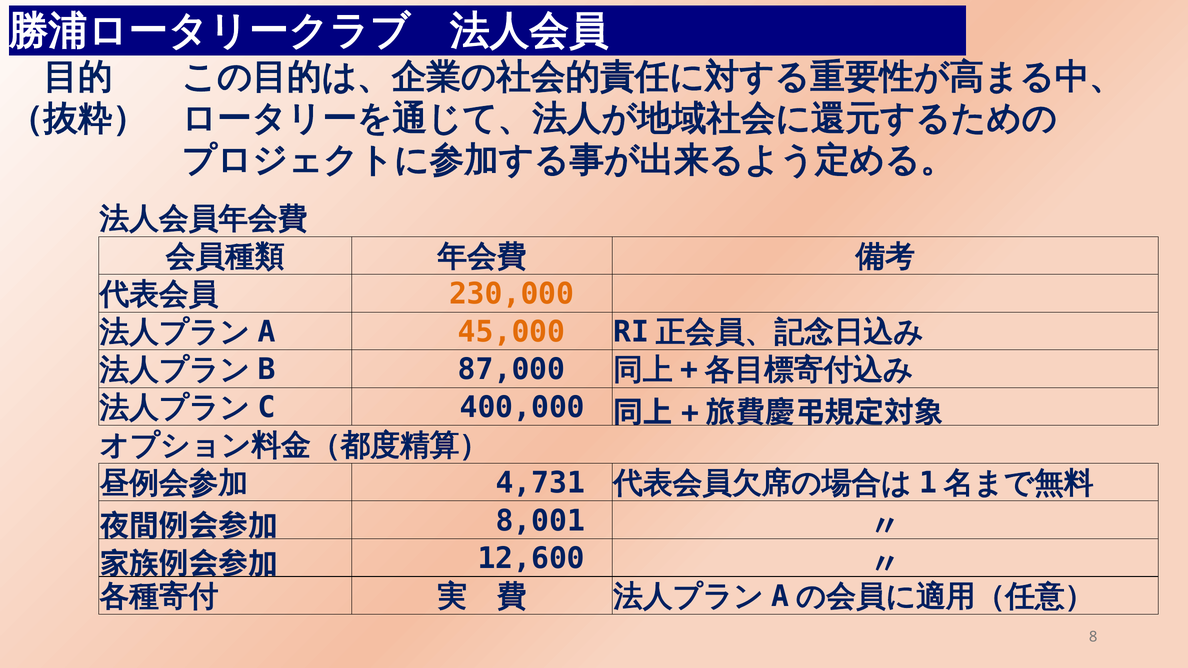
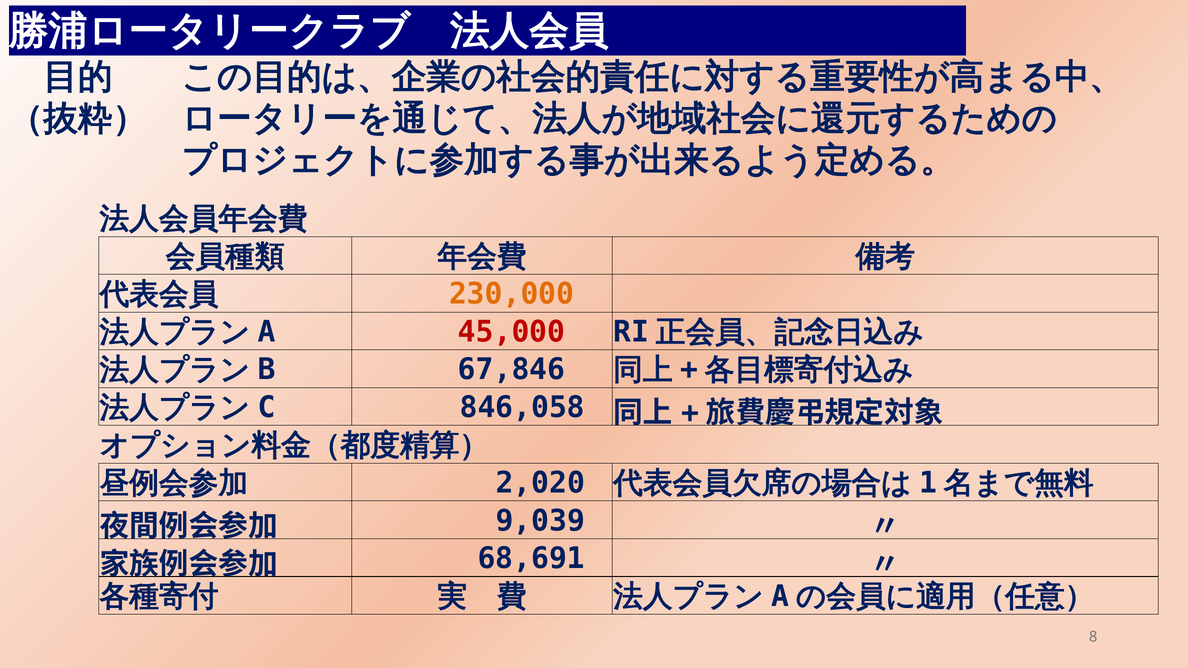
45,000 colour: orange -> red
87,000: 87,000 -> 67,846
400,000: 400,000 -> 846,058
4,731: 4,731 -> 2,020
8,001: 8,001 -> 9,039
12,600: 12,600 -> 68,691
